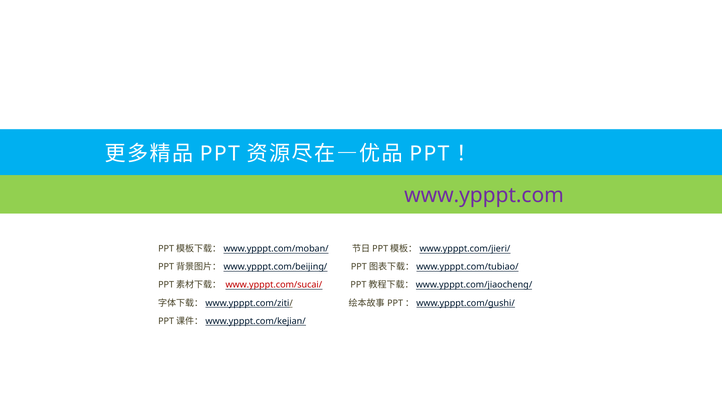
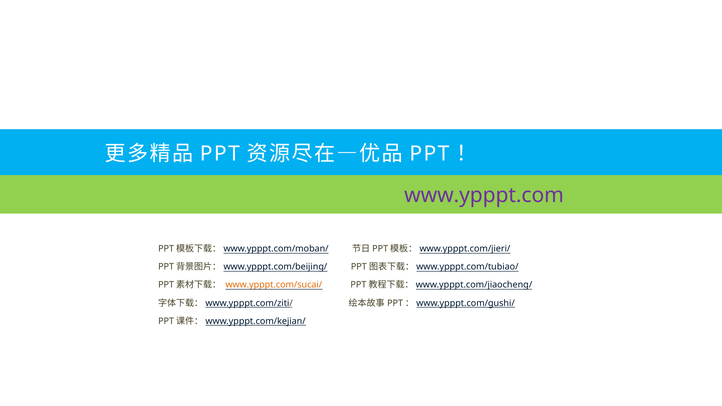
www.ypppt.com/sucai/ colour: red -> orange
